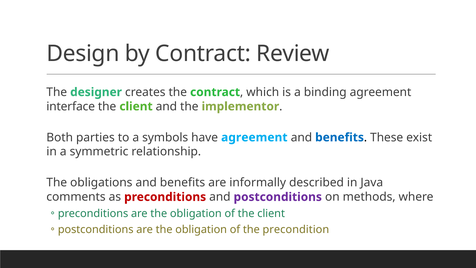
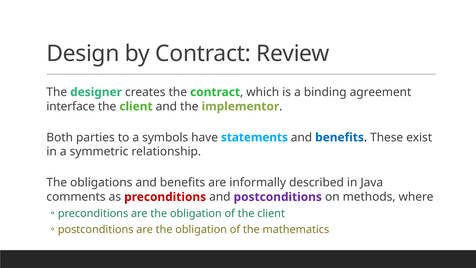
have agreement: agreement -> statements
precondition: precondition -> mathematics
